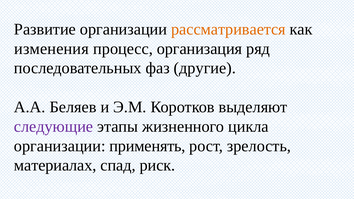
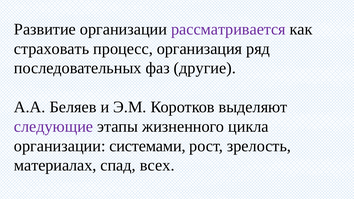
рассматривается colour: orange -> purple
изменения: изменения -> страховать
применять: применять -> системами
риск: риск -> всех
